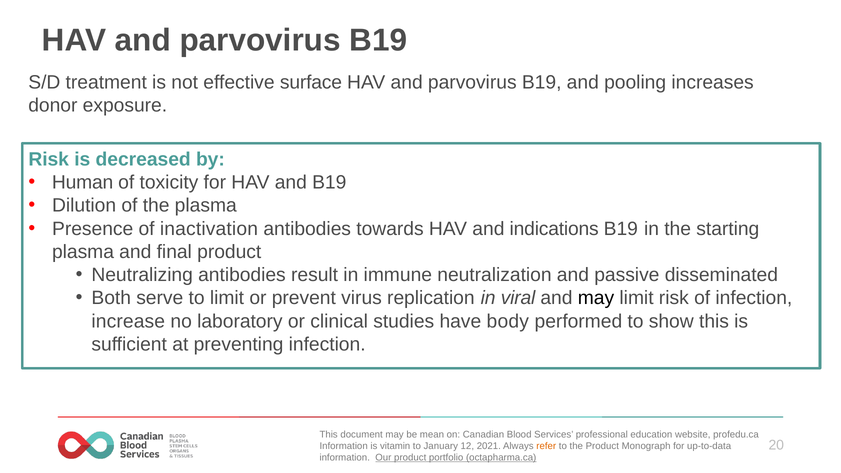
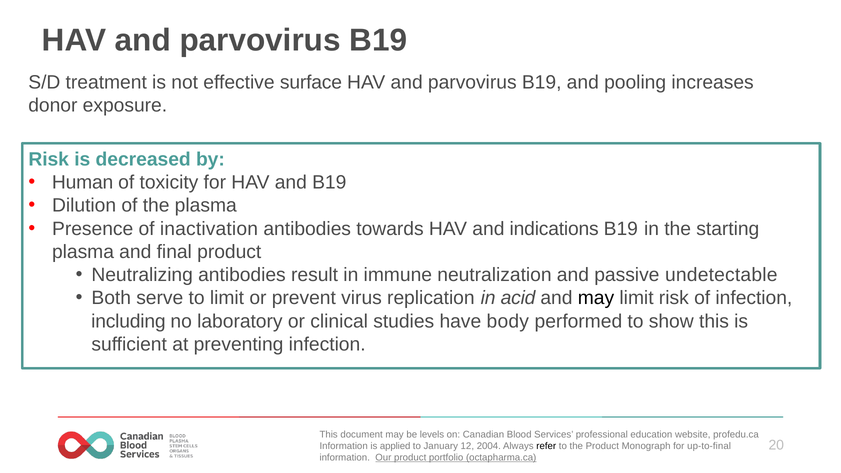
disseminated: disseminated -> undetectable
viral: viral -> acid
increase: increase -> including
mean: mean -> levels
vitamin: vitamin -> applied
2021: 2021 -> 2004
refer colour: orange -> black
up-to-data: up-to-data -> up-to-final
